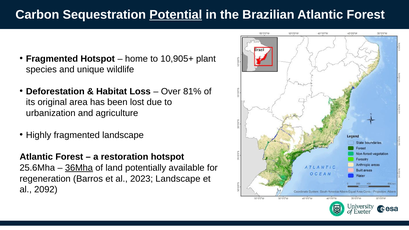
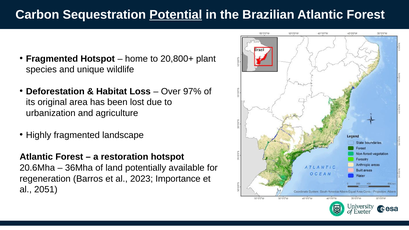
10,905+: 10,905+ -> 20,800+
81%: 81% -> 97%
25.6Mha: 25.6Mha -> 20.6Mha
36Mha underline: present -> none
2023 Landscape: Landscape -> Importance
2092: 2092 -> 2051
